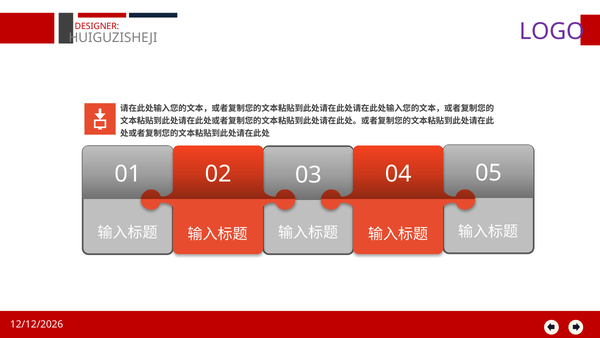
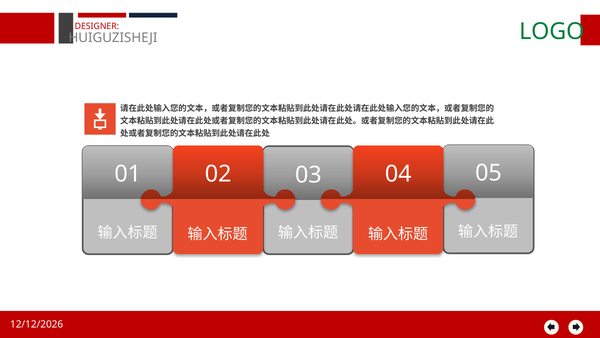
LOGO colour: purple -> green
